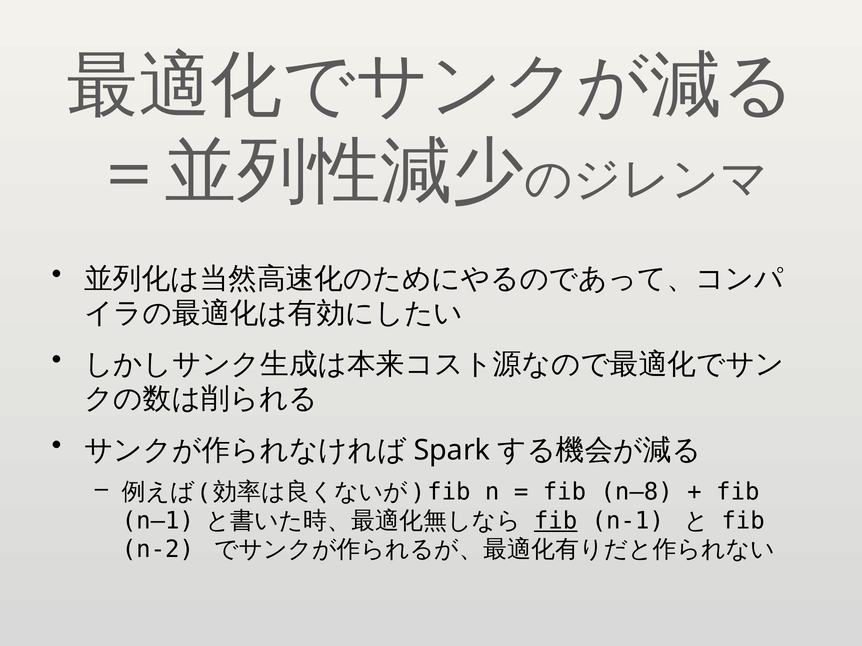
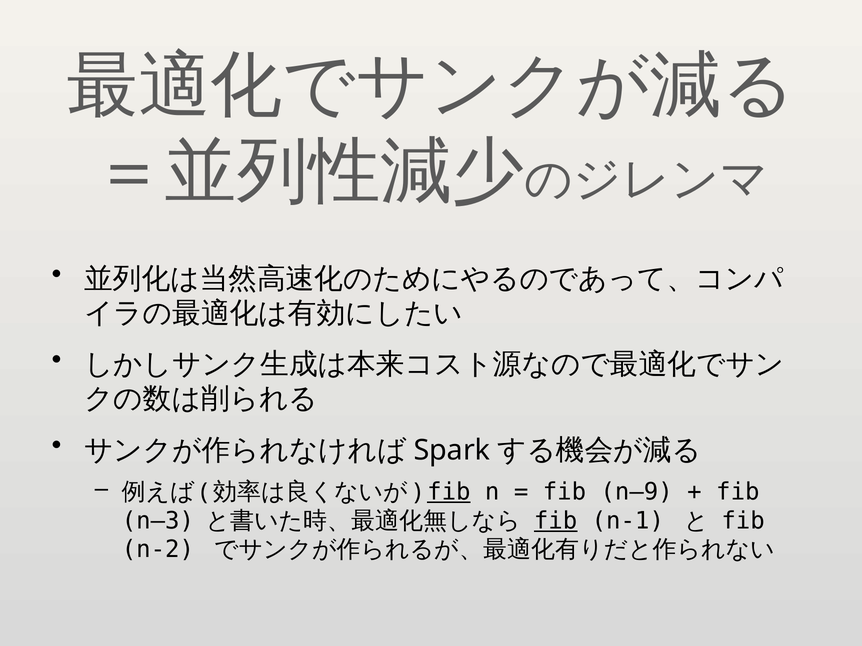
fib at (449, 492) underline: none -> present
n–8: n–8 -> n–9
n–1: n–1 -> n–3
